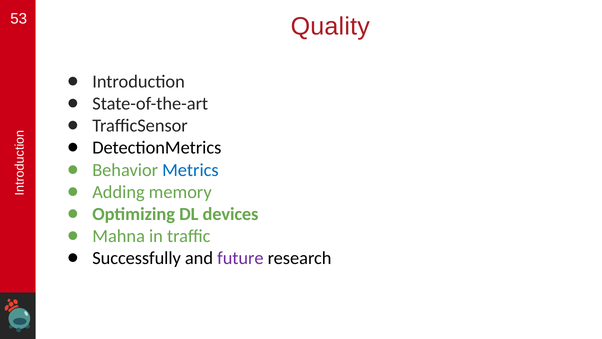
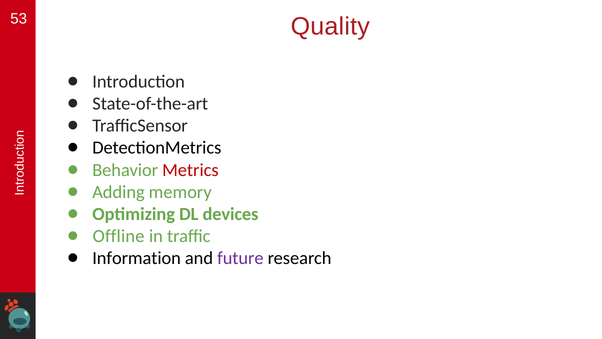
Metrics colour: blue -> red
Mahna: Mahna -> Offline
Successfully: Successfully -> Information
